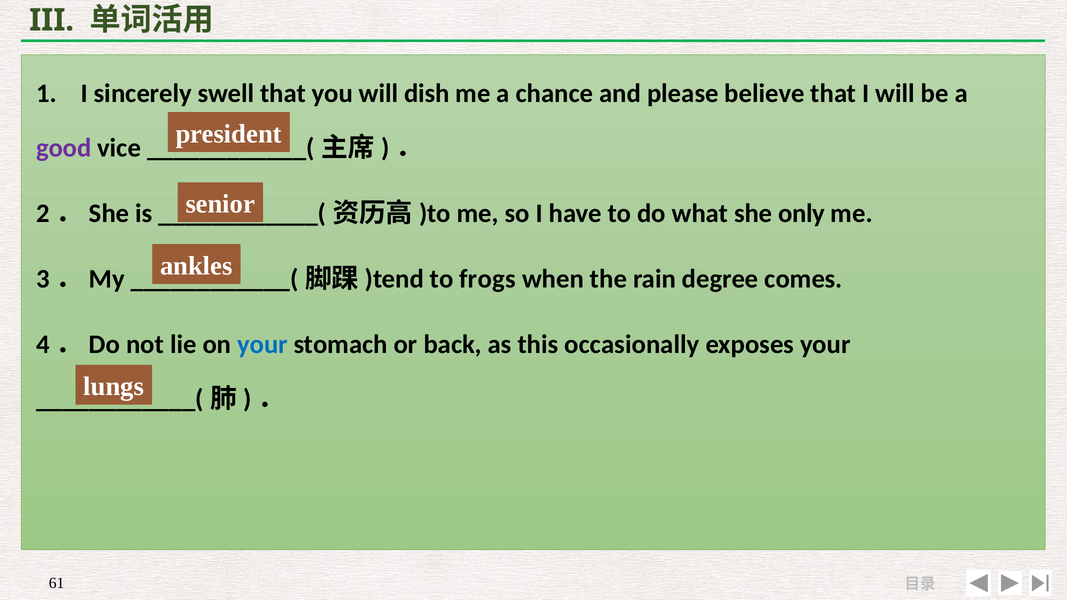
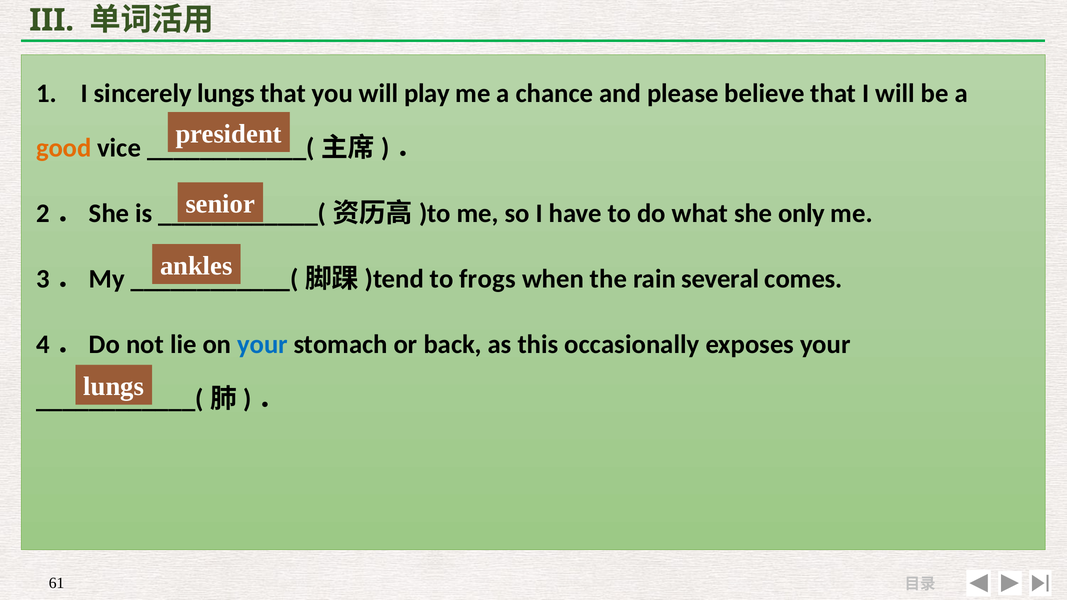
sincerely swell: swell -> lungs
dish: dish -> play
good colour: purple -> orange
degree: degree -> several
